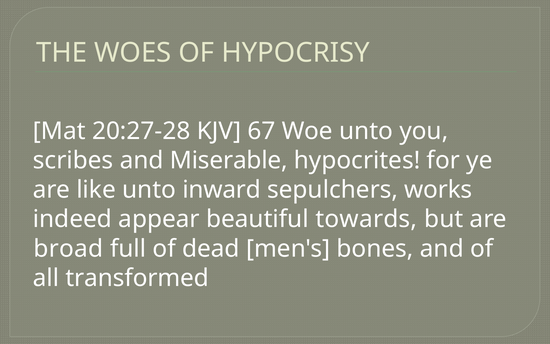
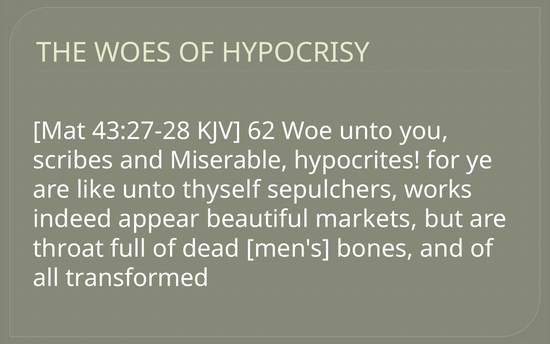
20:27-28: 20:27-28 -> 43:27-28
67: 67 -> 62
inward: inward -> thyself
towards: towards -> markets
broad: broad -> throat
